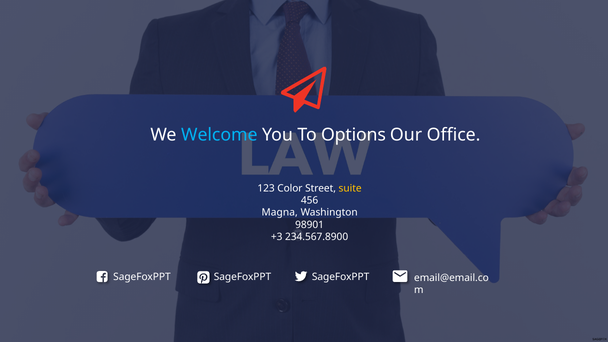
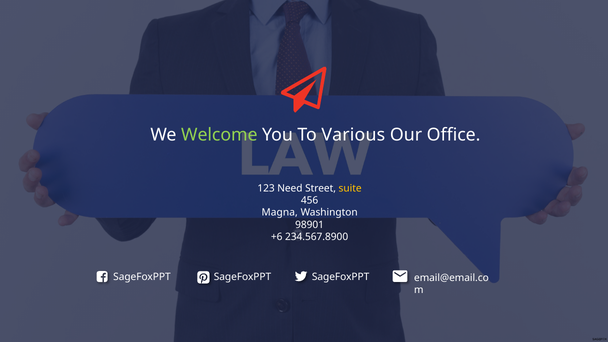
Welcome colour: light blue -> light green
Options: Options -> Various
Color: Color -> Need
+3: +3 -> +6
